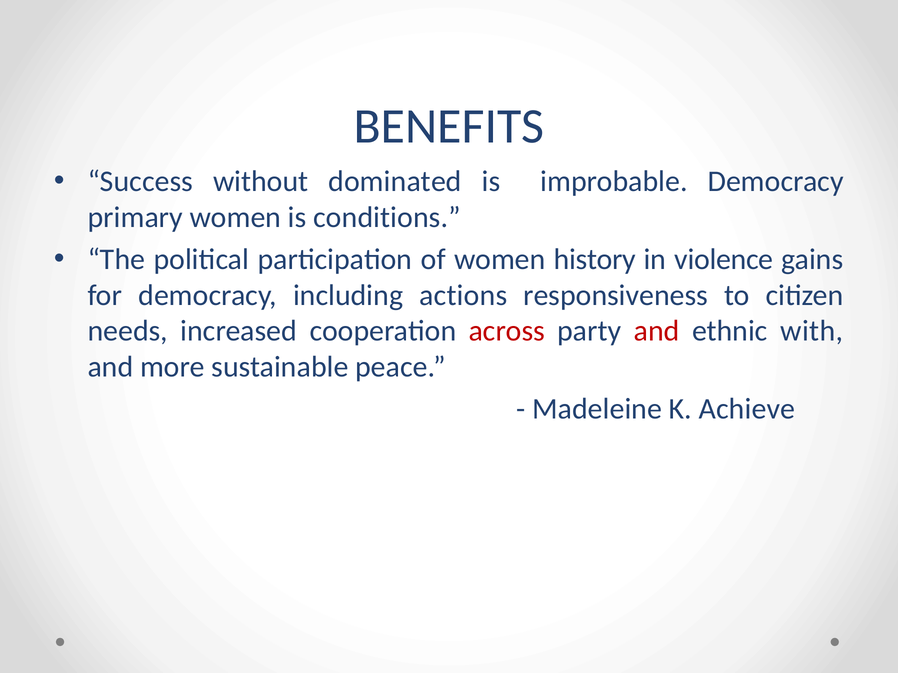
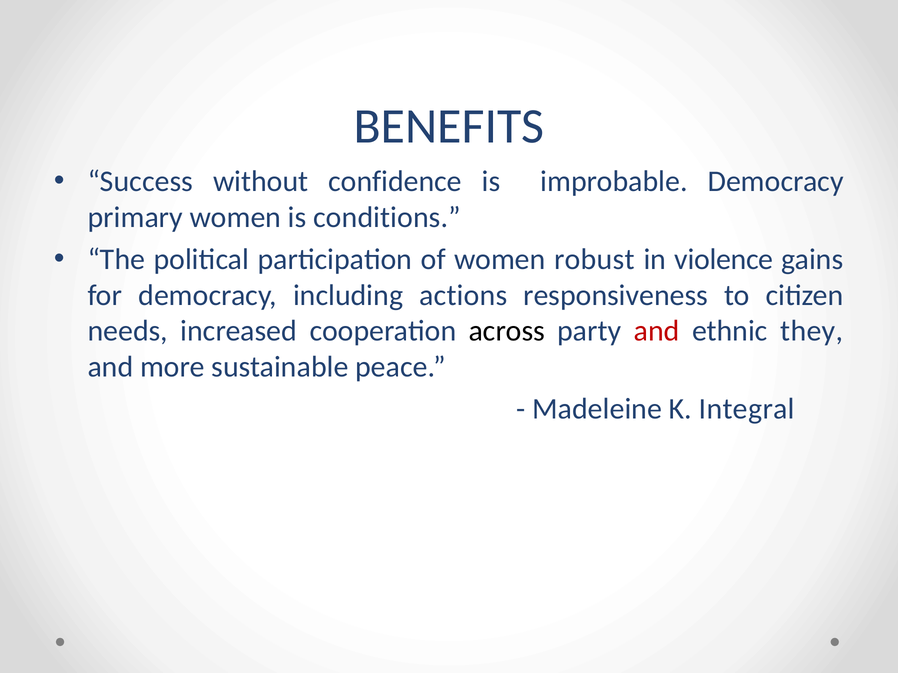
dominated: dominated -> confidence
history: history -> robust
across colour: red -> black
with: with -> they
Achieve: Achieve -> Integral
